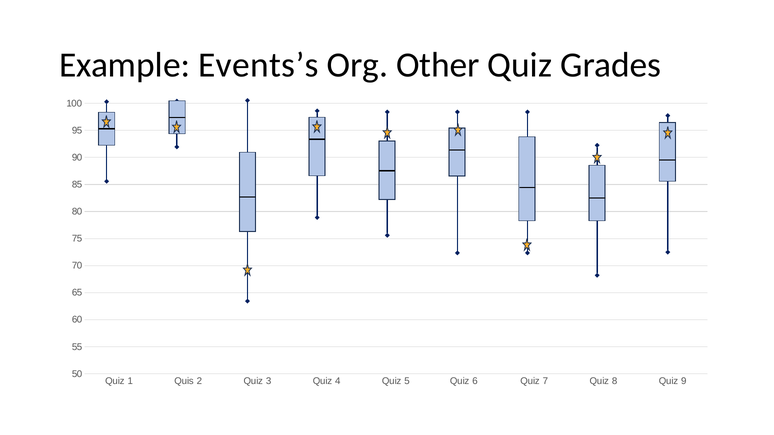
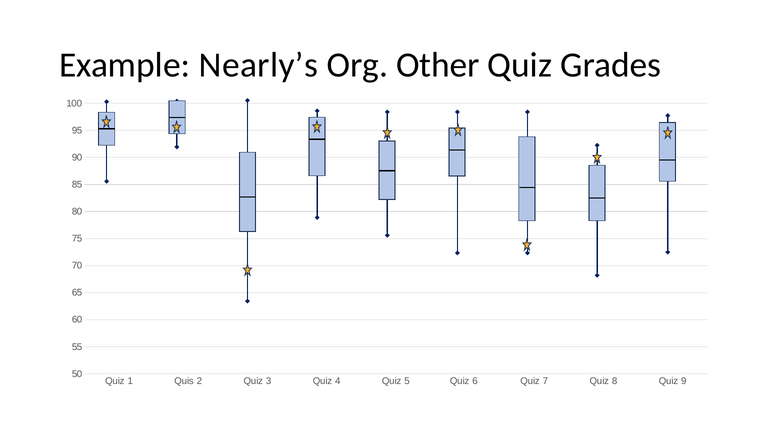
Events’s: Events’s -> Nearly’s
